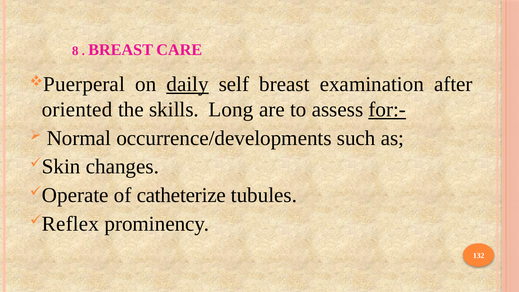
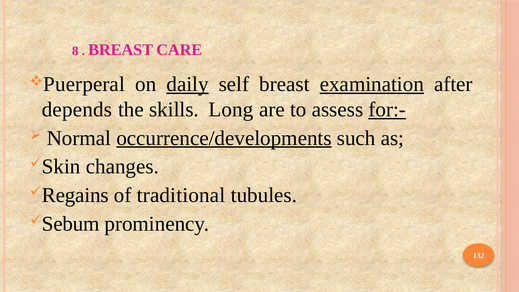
examination underline: none -> present
oriented: oriented -> depends
occurrence/developments underline: none -> present
Operate: Operate -> Regains
catheterize: catheterize -> traditional
Reflex: Reflex -> Sebum
